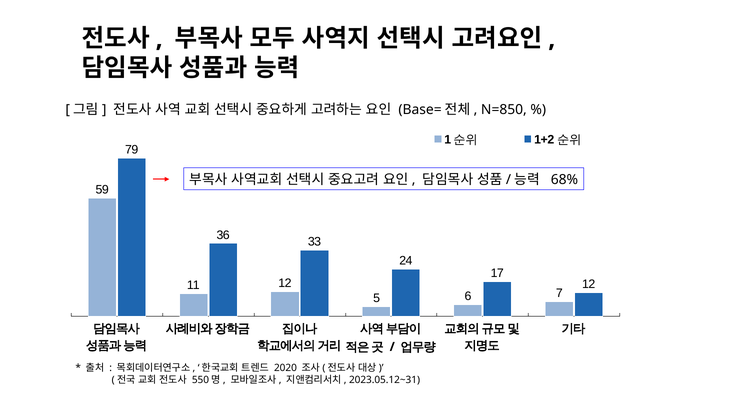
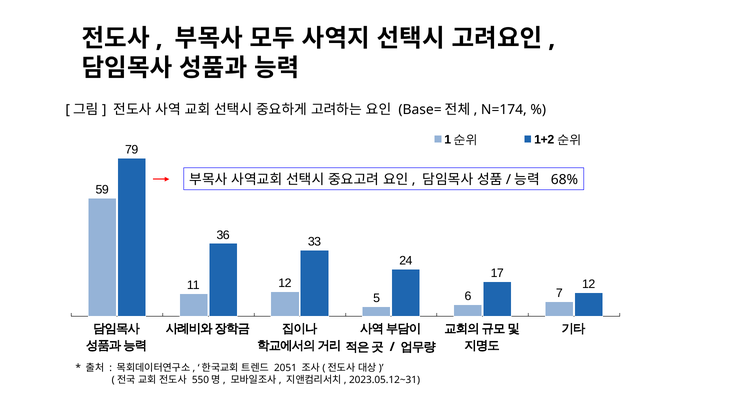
N=850: N=850 -> N=174
2020: 2020 -> 2051
